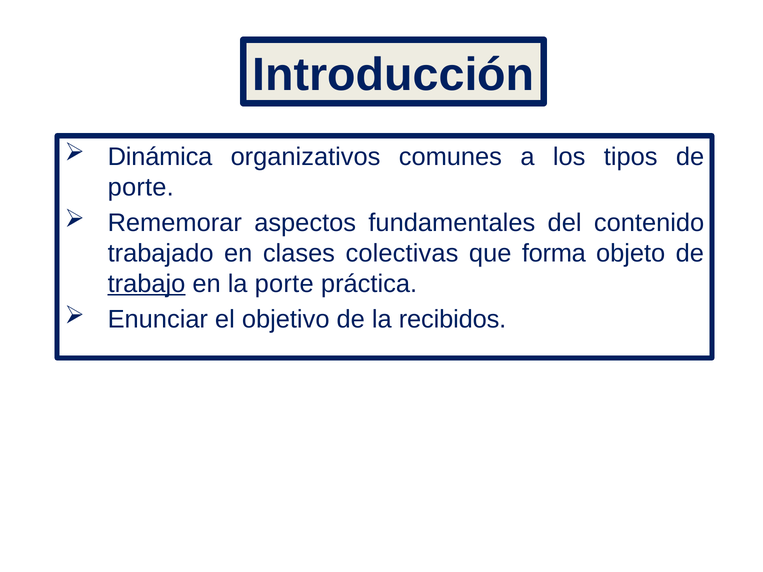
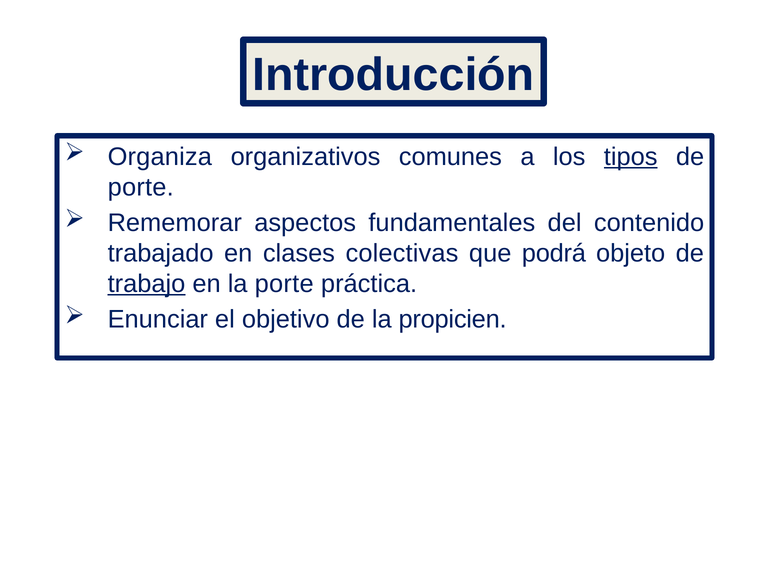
Dinámica: Dinámica -> Organiza
tipos underline: none -> present
forma: forma -> podrá
recibidos: recibidos -> propicien
